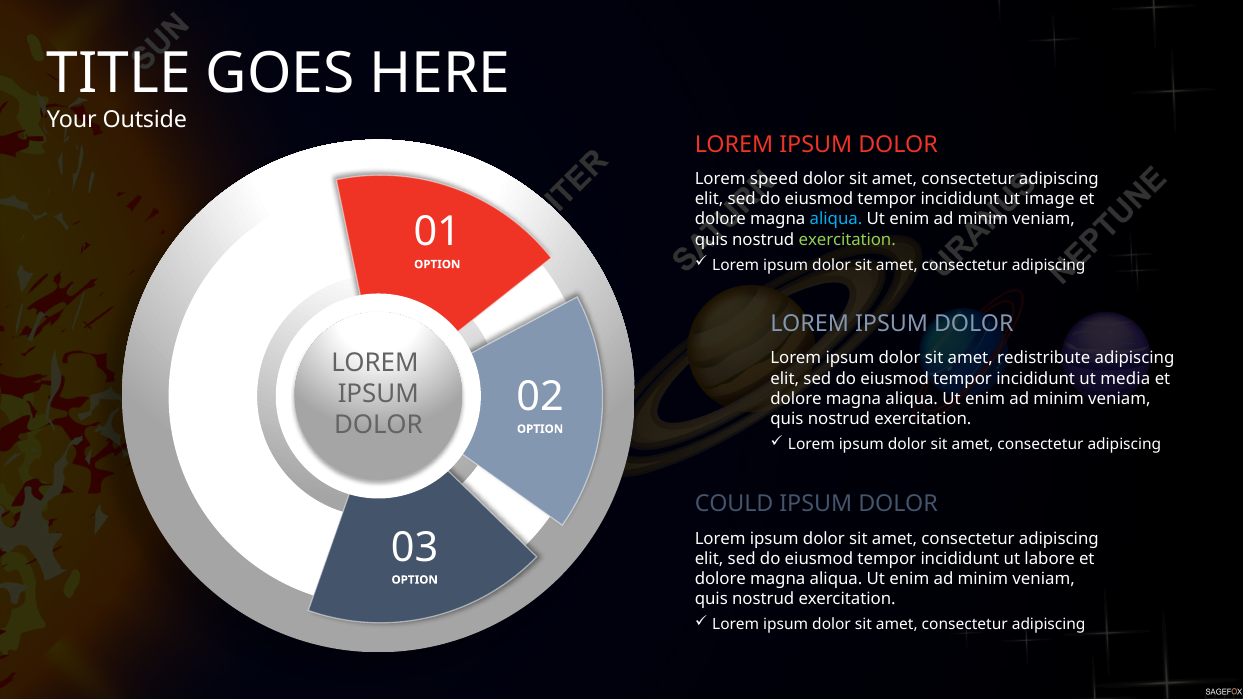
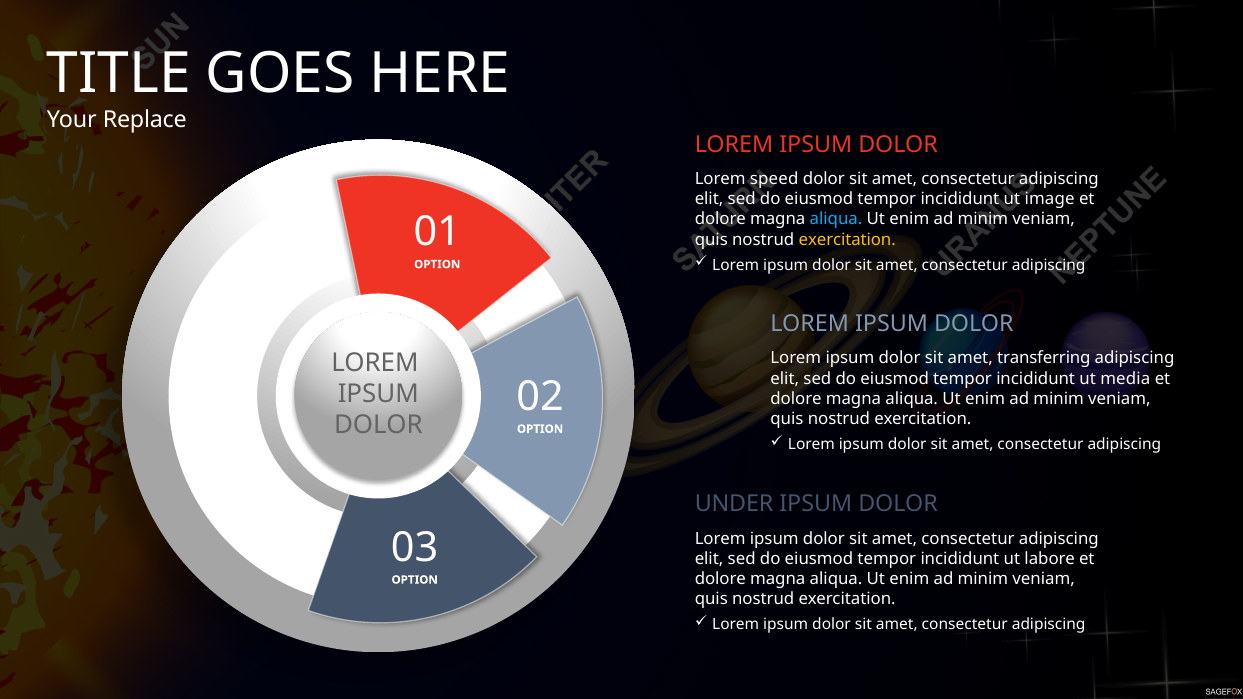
Outside: Outside -> Replace
exercitation at (847, 240) colour: light green -> yellow
redistribute: redistribute -> transferring
COULD: COULD -> UNDER
